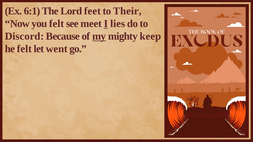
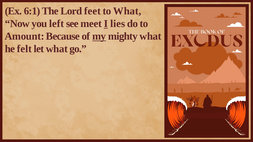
to Their: Their -> What
you felt: felt -> left
Discord: Discord -> Amount
mighty keep: keep -> what
let went: went -> what
